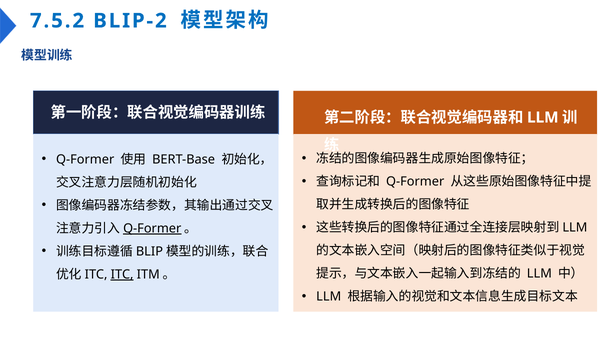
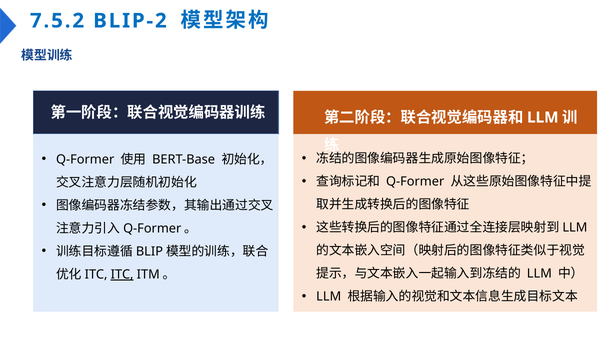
Q-Former at (152, 228) underline: present -> none
